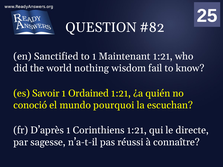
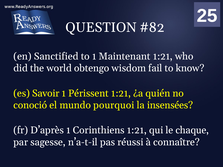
nothing: nothing -> obtengo
Ordained: Ordained -> Périssent
escuchan: escuchan -> insensées
directe: directe -> chaque
